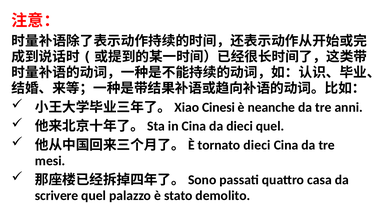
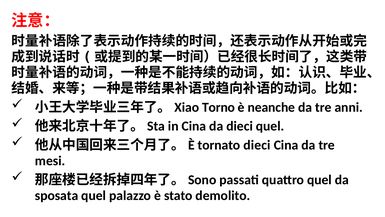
Cinesi: Cinesi -> Torno
quattro casa: casa -> quel
scrivere: scrivere -> sposata
